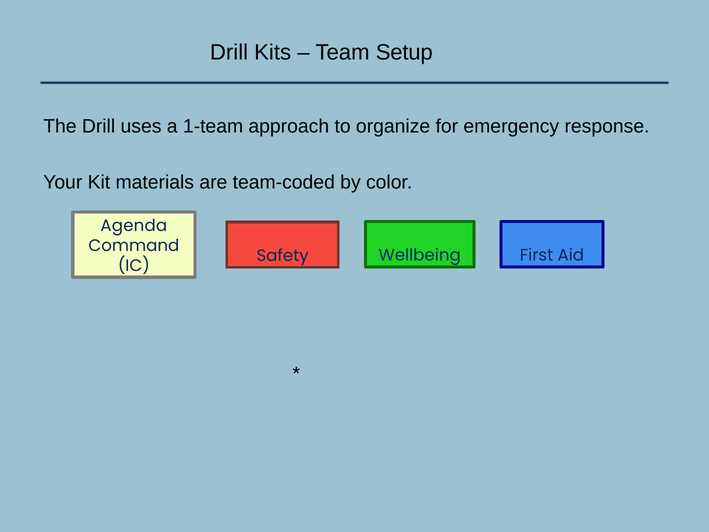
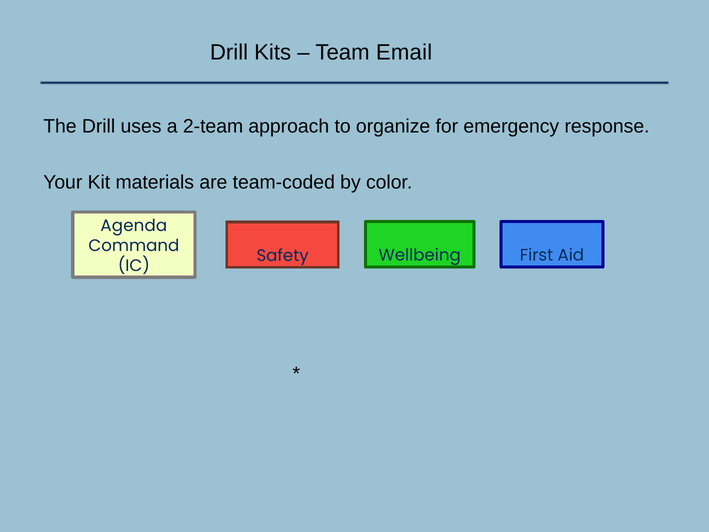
Setup: Setup -> Email
1-team: 1-team -> 2-team
